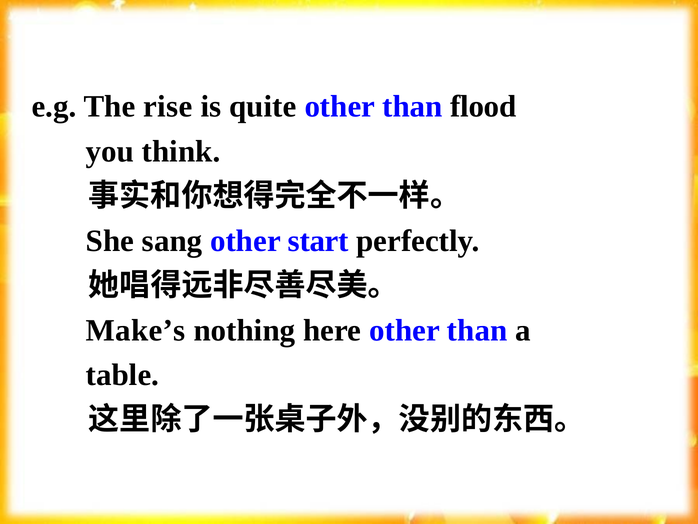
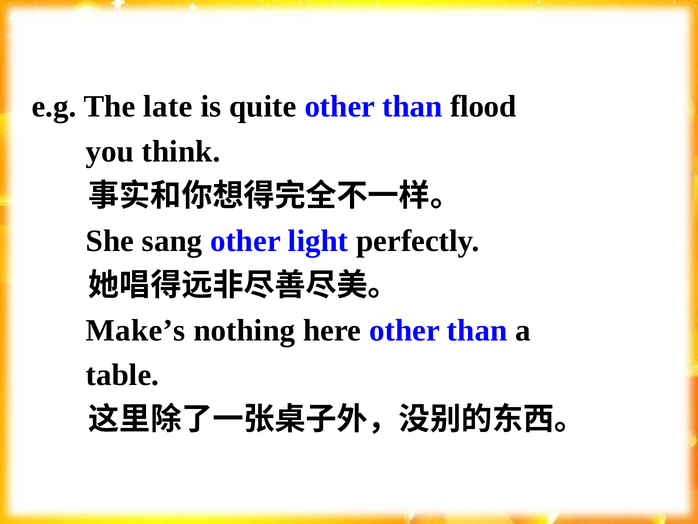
rise: rise -> late
start: start -> light
